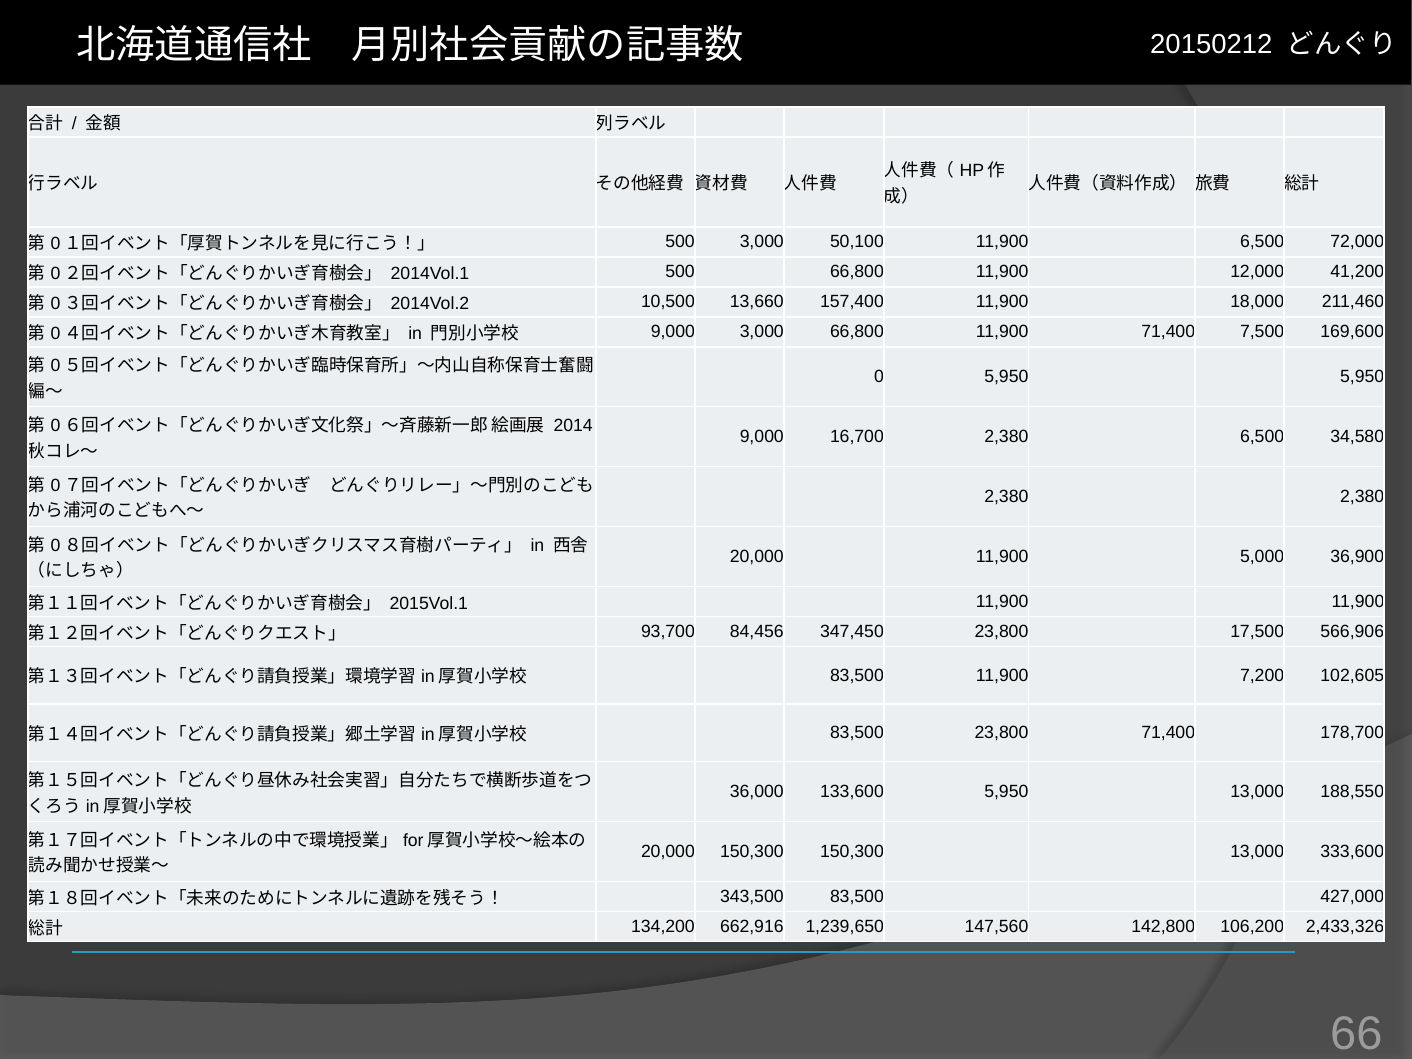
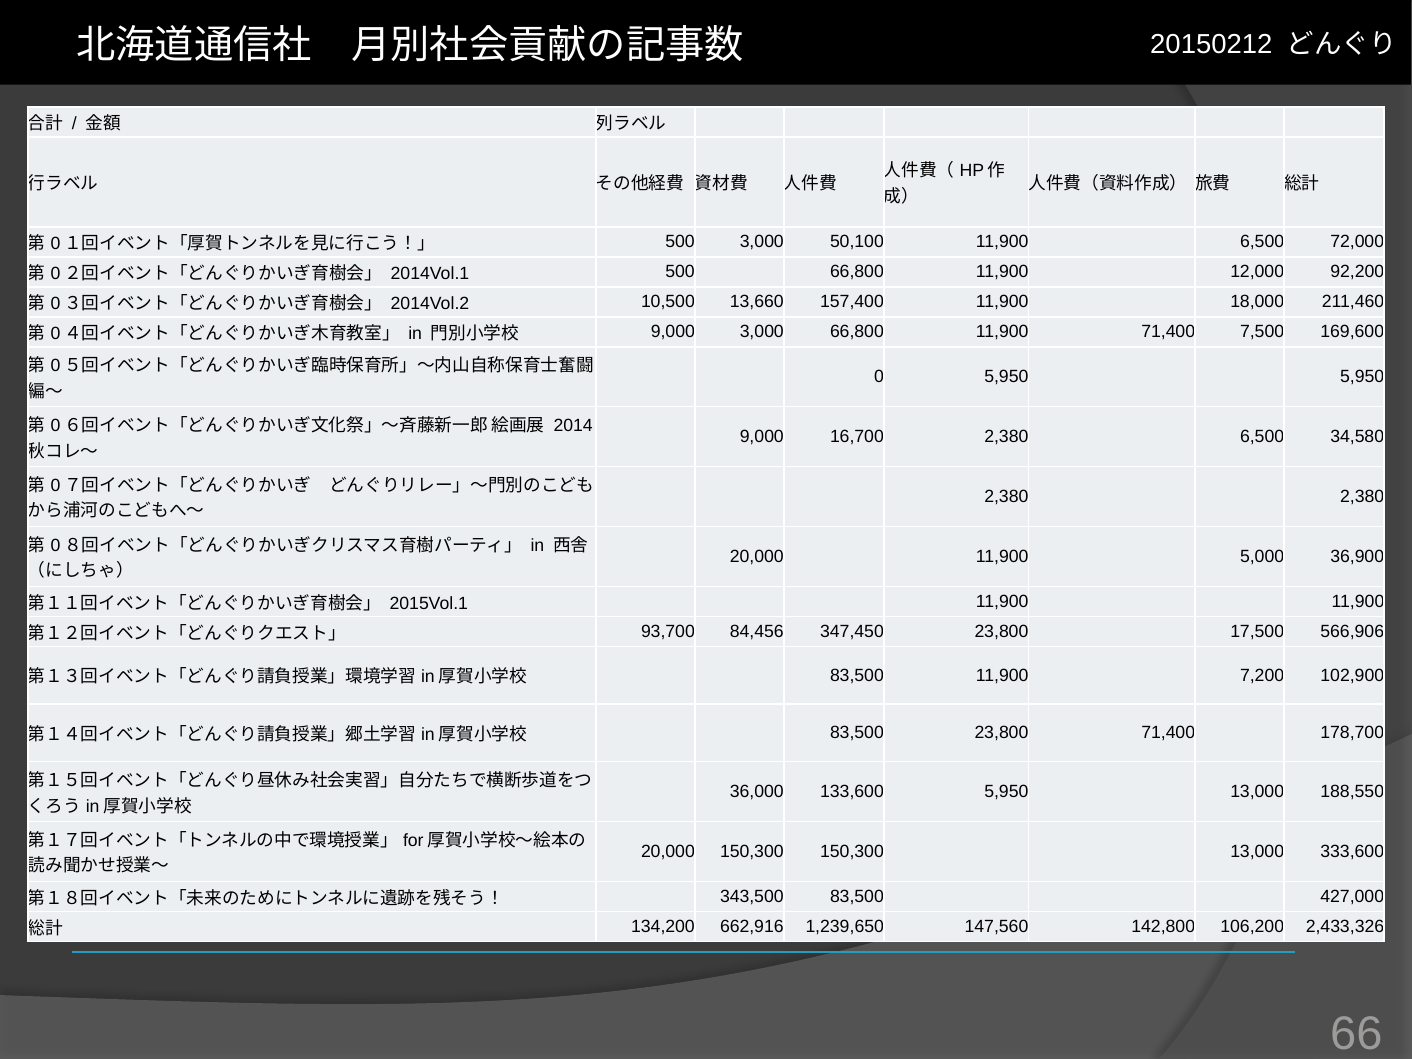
41,200: 41,200 -> 92,200
102,605: 102,605 -> 102,900
